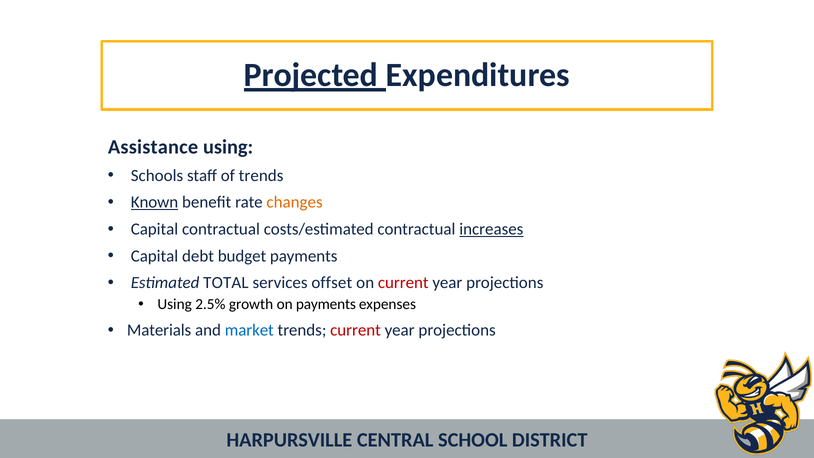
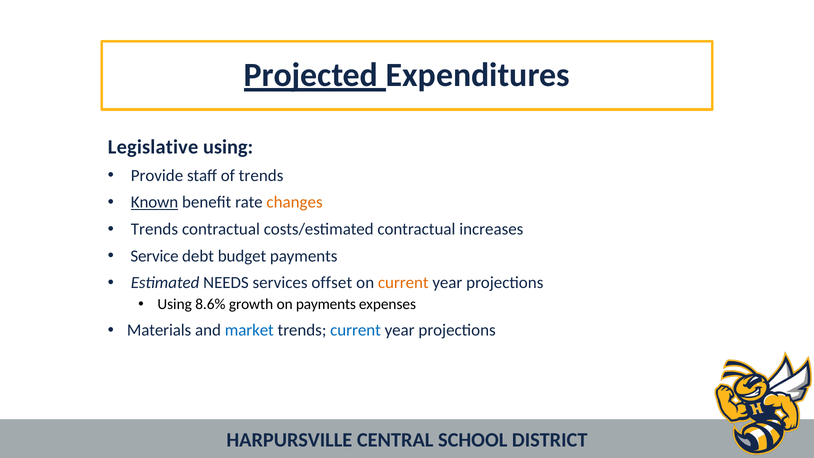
Assistance: Assistance -> Legislative
Schools: Schools -> Provide
Capital at (154, 229): Capital -> Trends
increases underline: present -> none
Capital at (154, 256): Capital -> Service
TOTAL: TOTAL -> NEEDS
current at (403, 283) colour: red -> orange
2.5%: 2.5% -> 8.6%
current at (356, 330) colour: red -> blue
